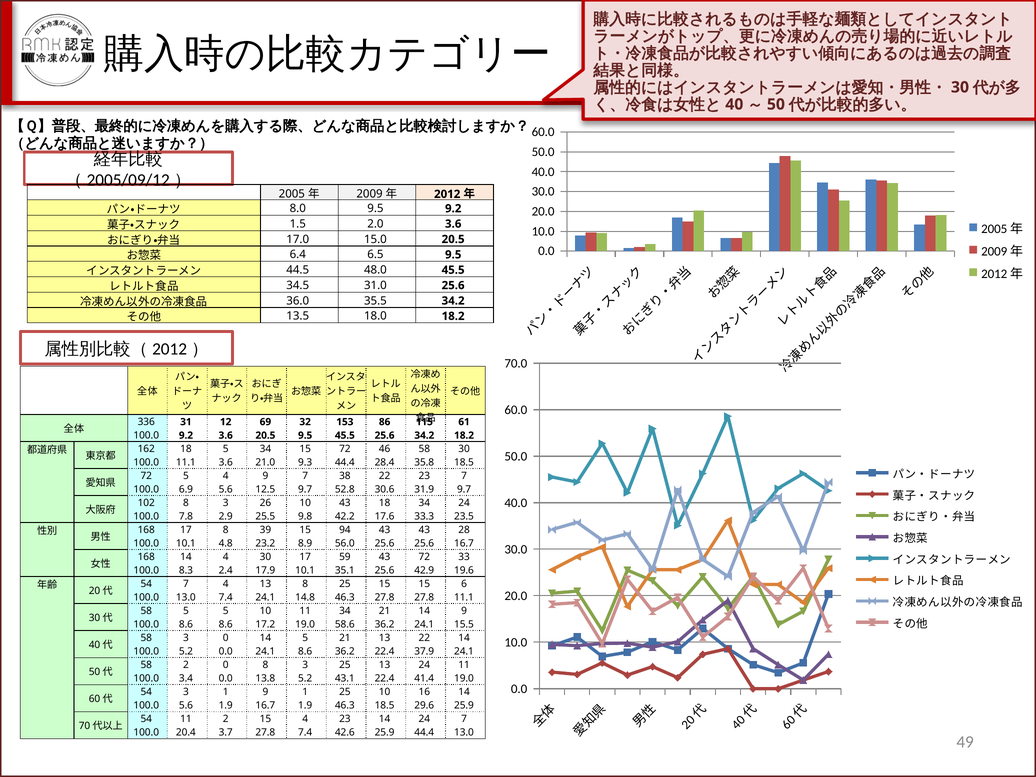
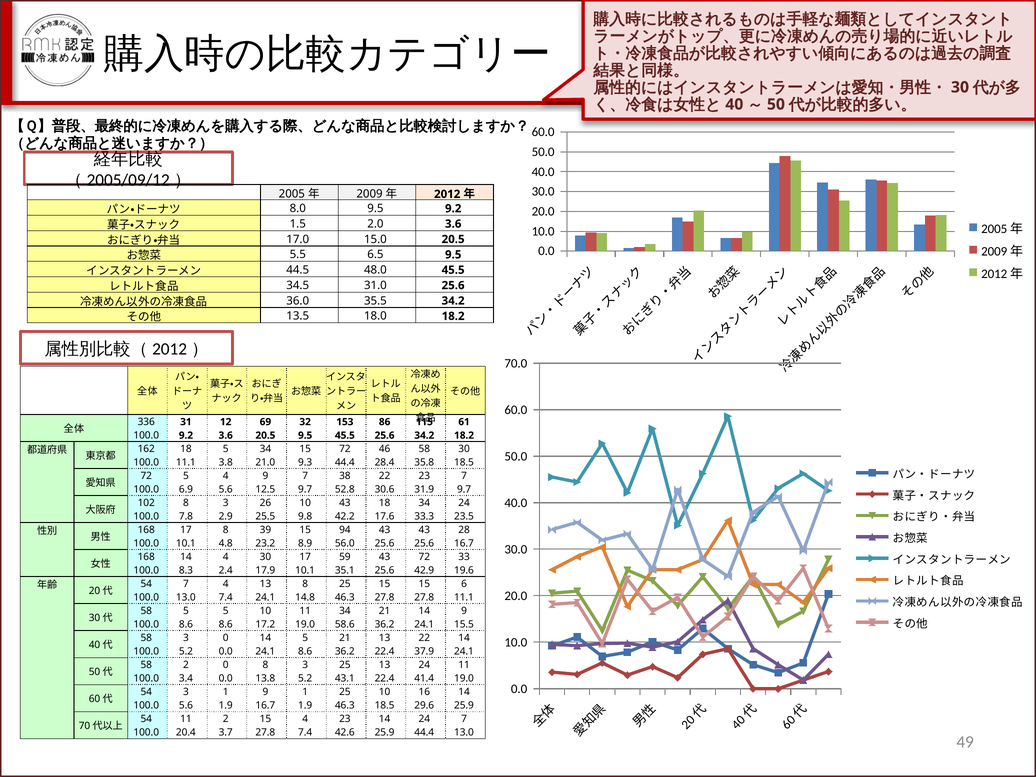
6.4: 6.4 -> 5.5
11.1 3.6: 3.6 -> 3.8
